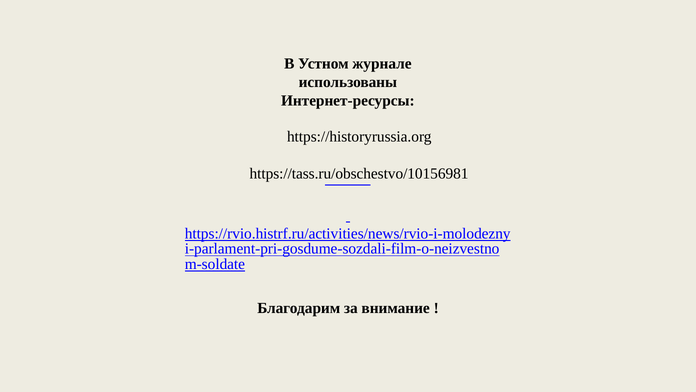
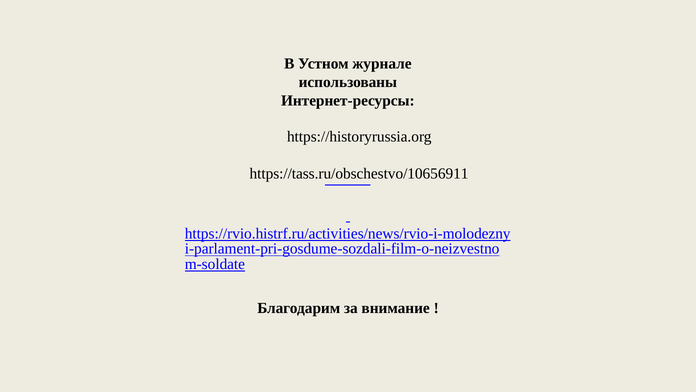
https://tass.ru/obschestvo/10156981: https://tass.ru/obschestvo/10156981 -> https://tass.ru/obschestvo/10656911
